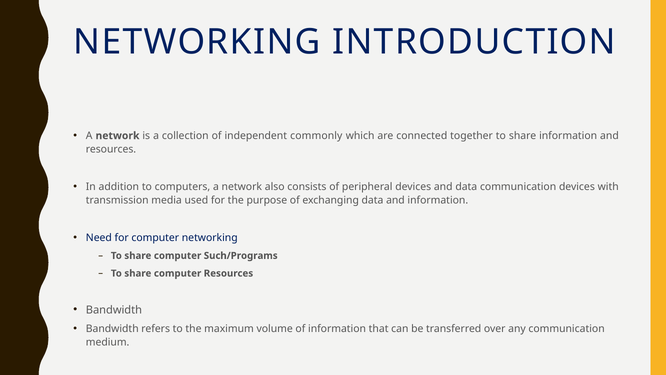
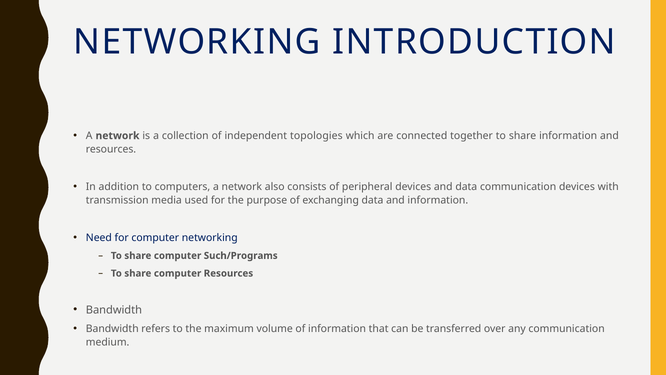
commonly: commonly -> topologies
